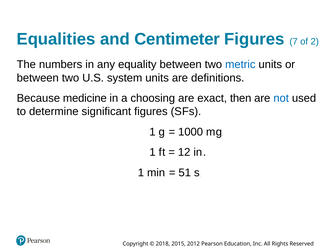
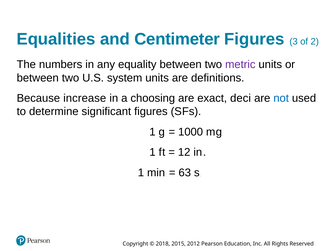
7: 7 -> 3
metric colour: blue -> purple
medicine: medicine -> increase
then: then -> deci
51: 51 -> 63
